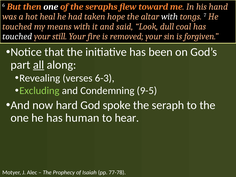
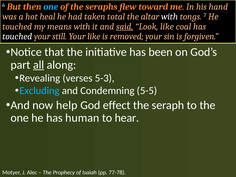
one at (51, 7) colour: white -> light blue
hope: hope -> total
said underline: none -> present
Look dull: dull -> like
Your fire: fire -> like
6-3: 6-3 -> 5-3
Excluding colour: light green -> light blue
9-5: 9-5 -> 5-5
hard: hard -> help
spoke: spoke -> effect
